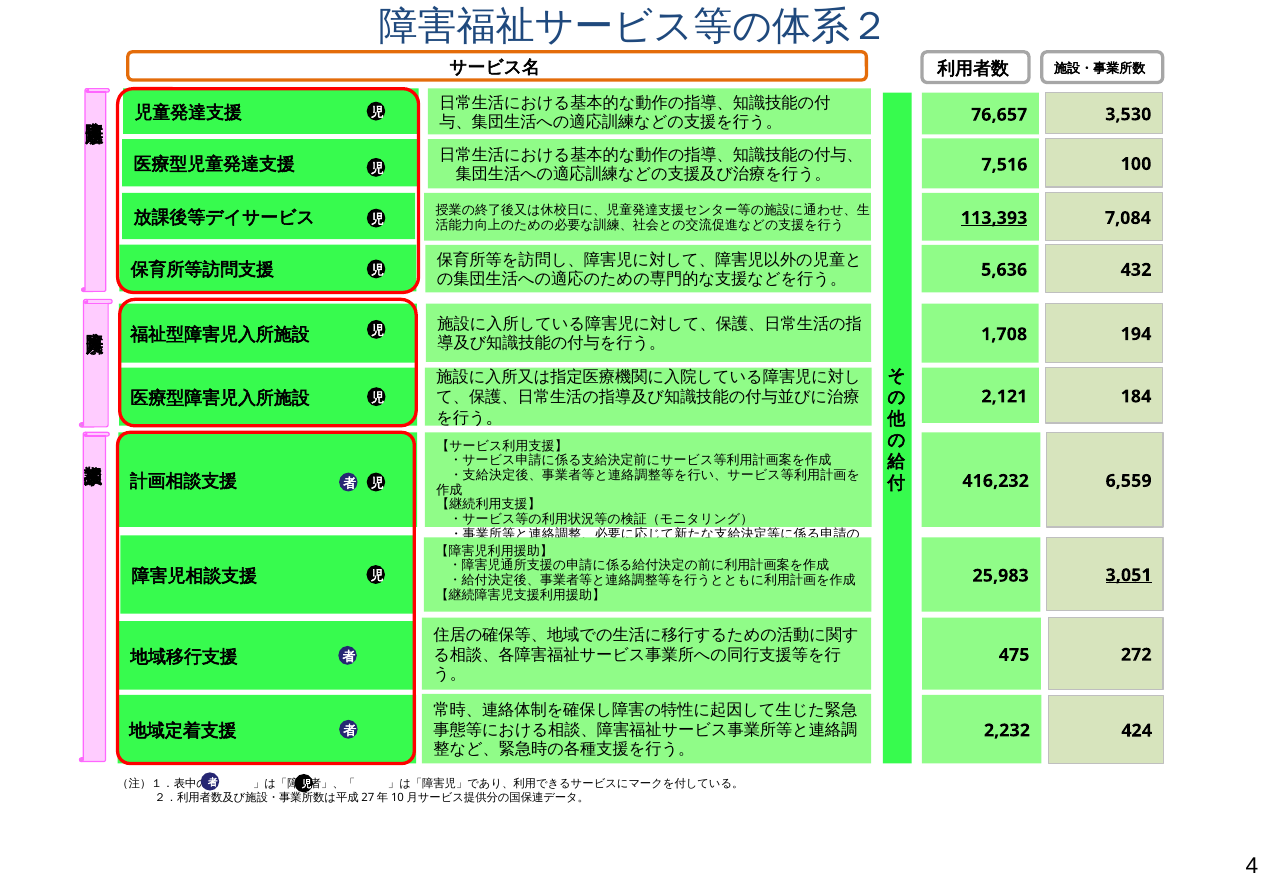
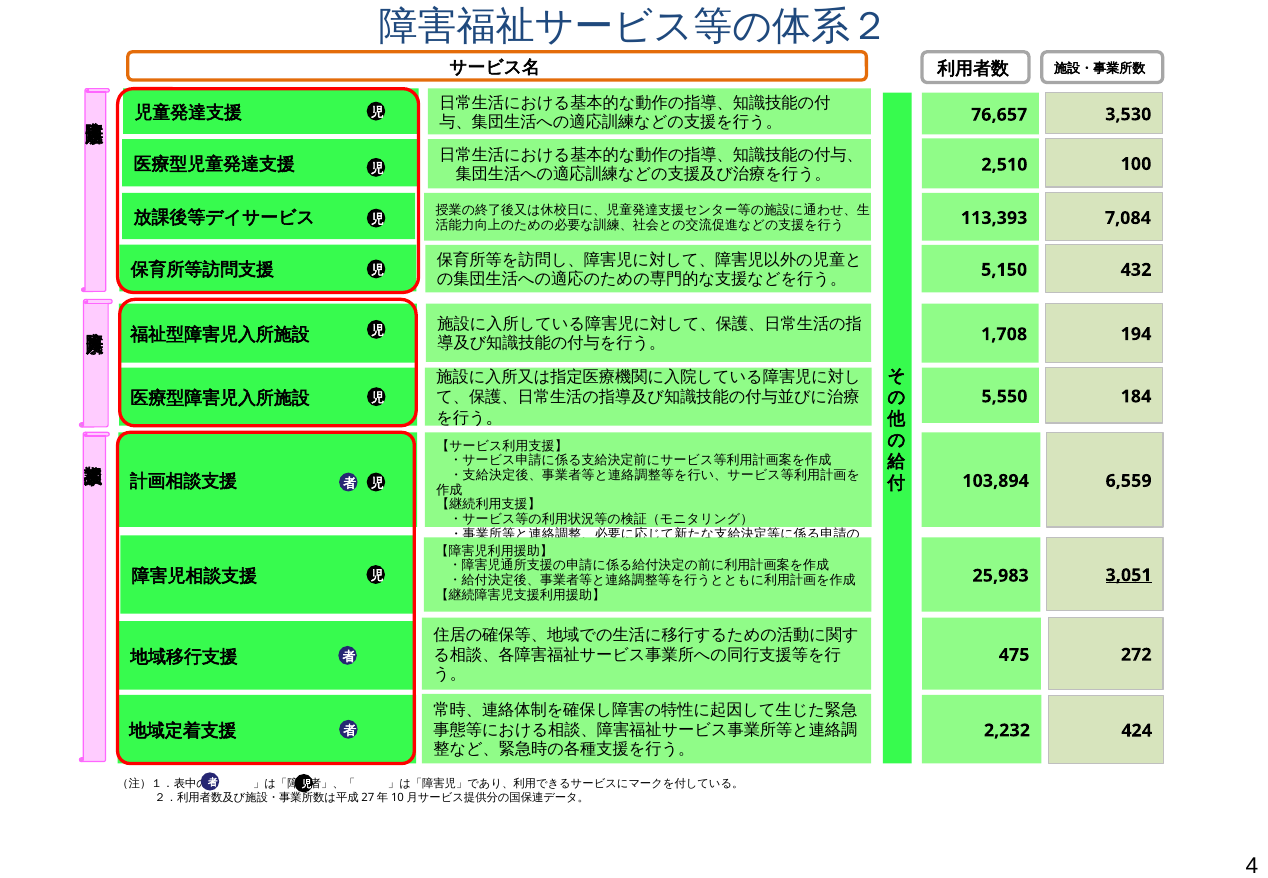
7,516: 7,516 -> 2,510
113,393 underline: present -> none
5,636: 5,636 -> 5,150
2,121: 2,121 -> 5,550
416,232: 416,232 -> 103,894
